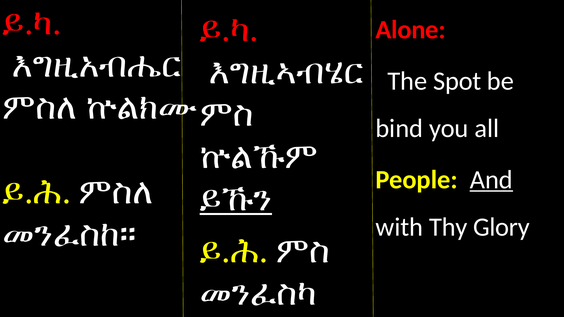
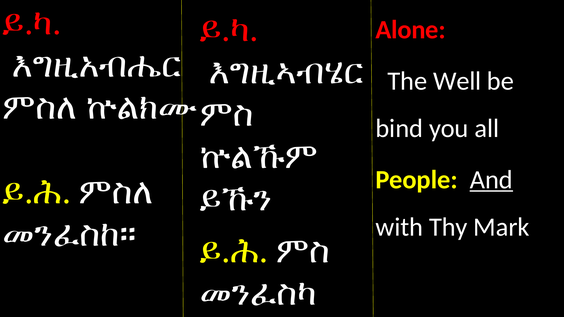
Spot: Spot -> Well
ይኹን underline: present -> none
Glory: Glory -> Mark
